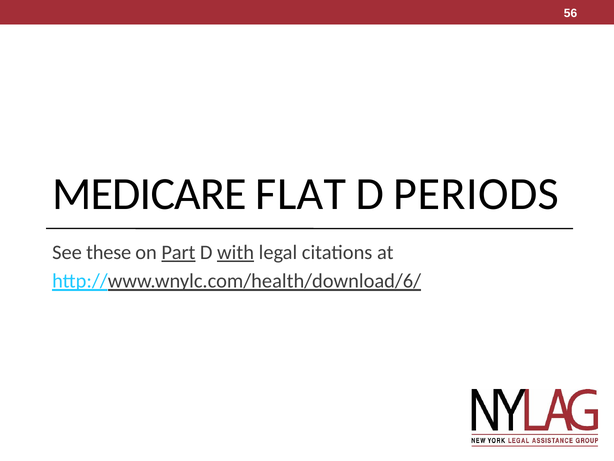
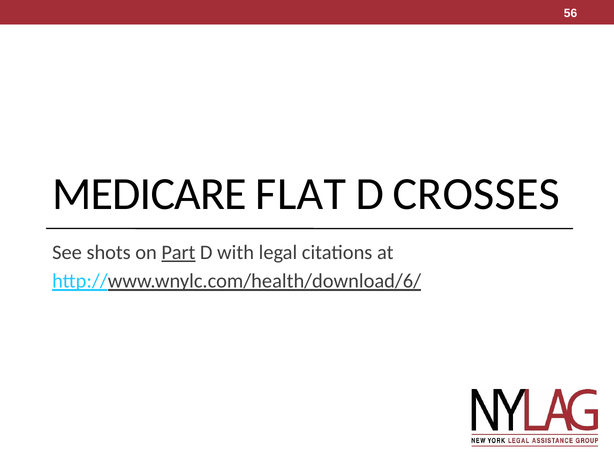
PERIODS: PERIODS -> CROSSES
these: these -> shots
with underline: present -> none
